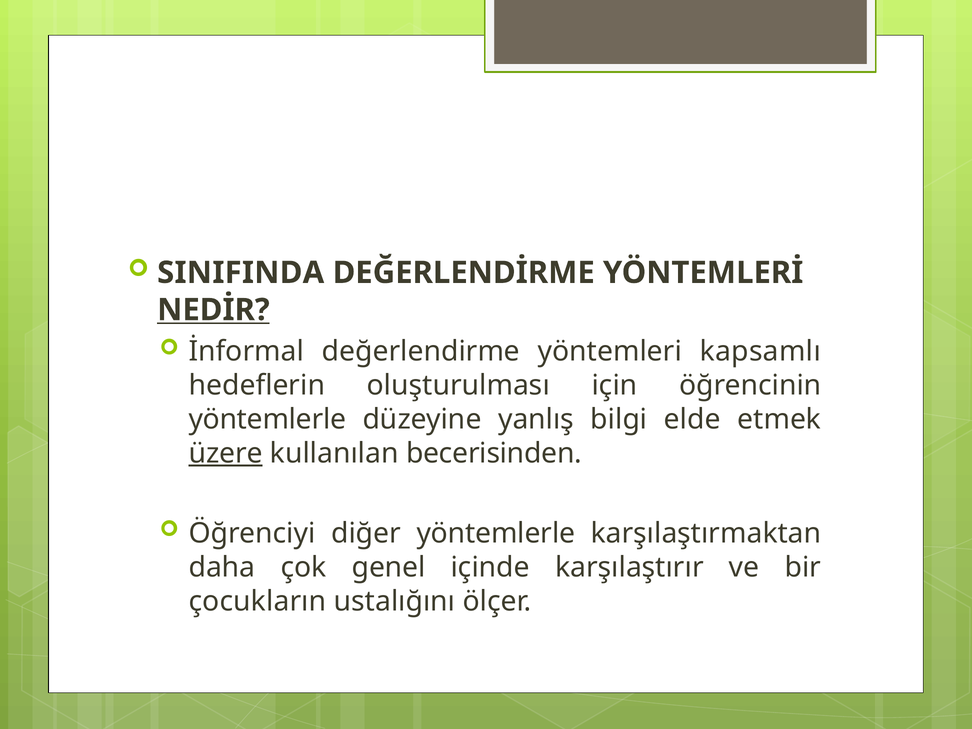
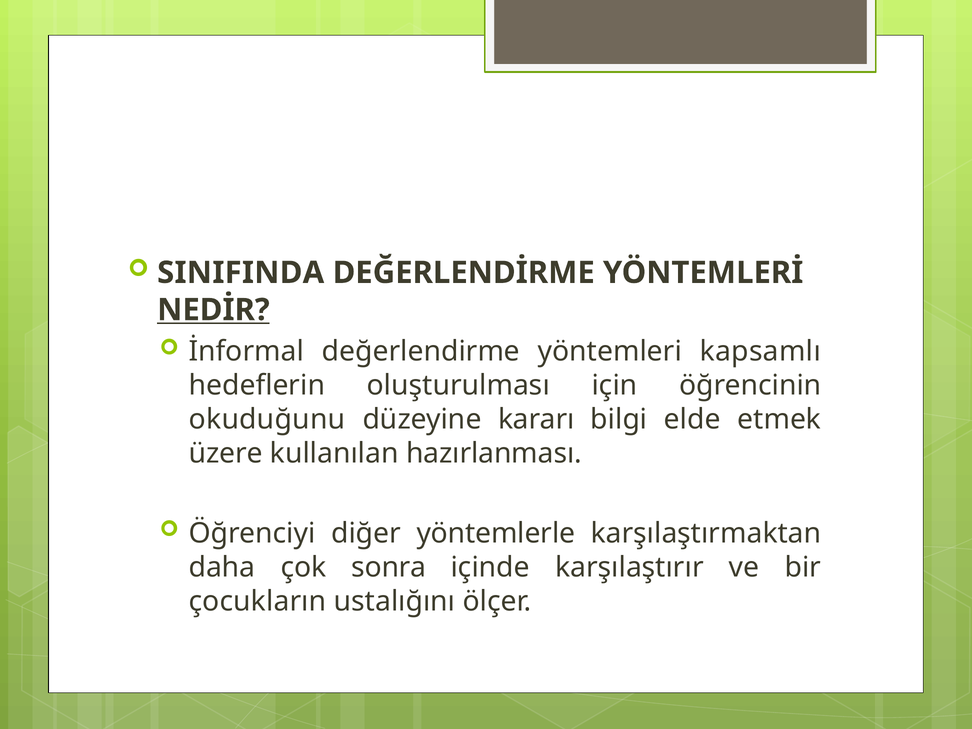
yöntemlerle at (267, 419): yöntemlerle -> okuduğunu
yanlış: yanlış -> kararı
üzere underline: present -> none
becerisinden: becerisinden -> hazırlanması
genel: genel -> sonra
